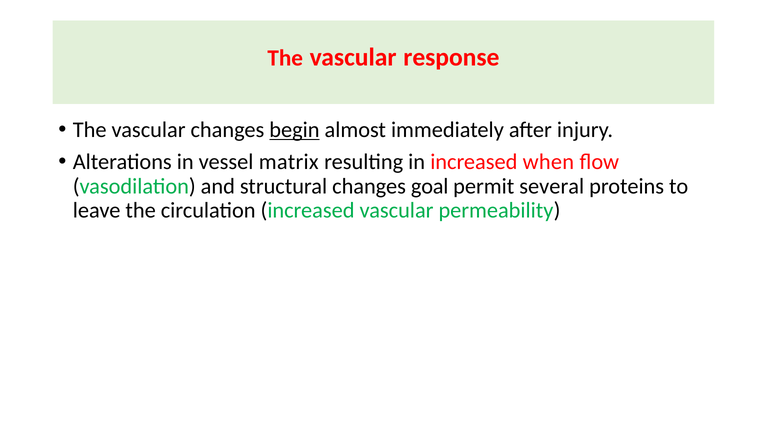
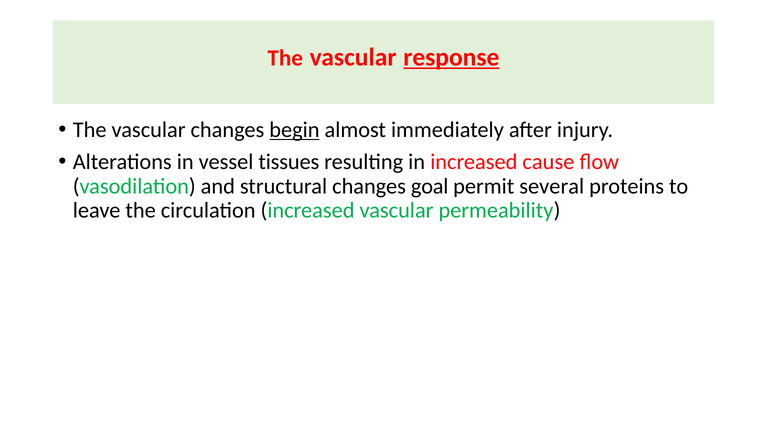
response underline: none -> present
matrix: matrix -> tissues
when: when -> cause
